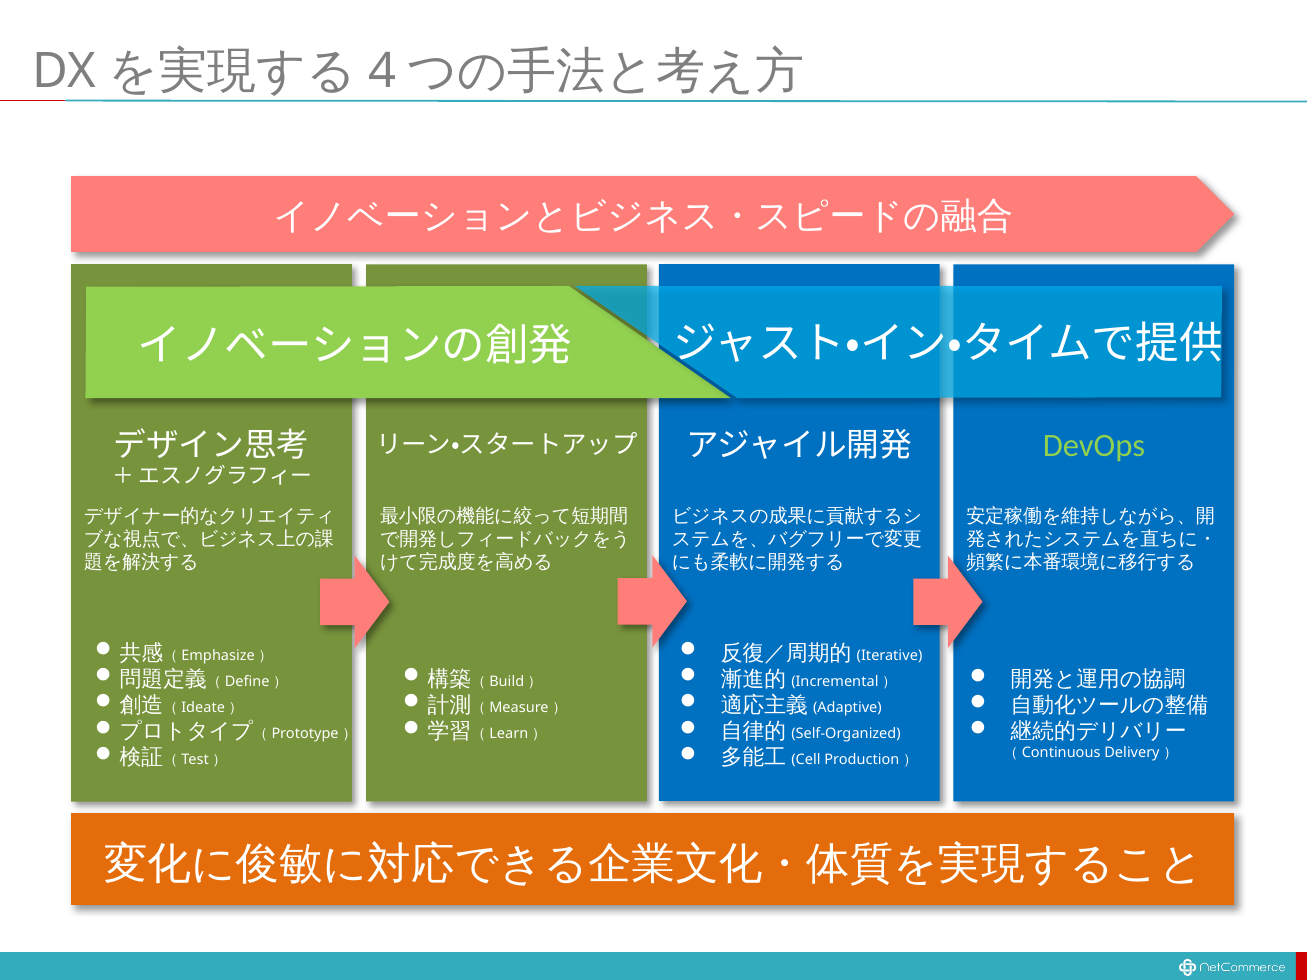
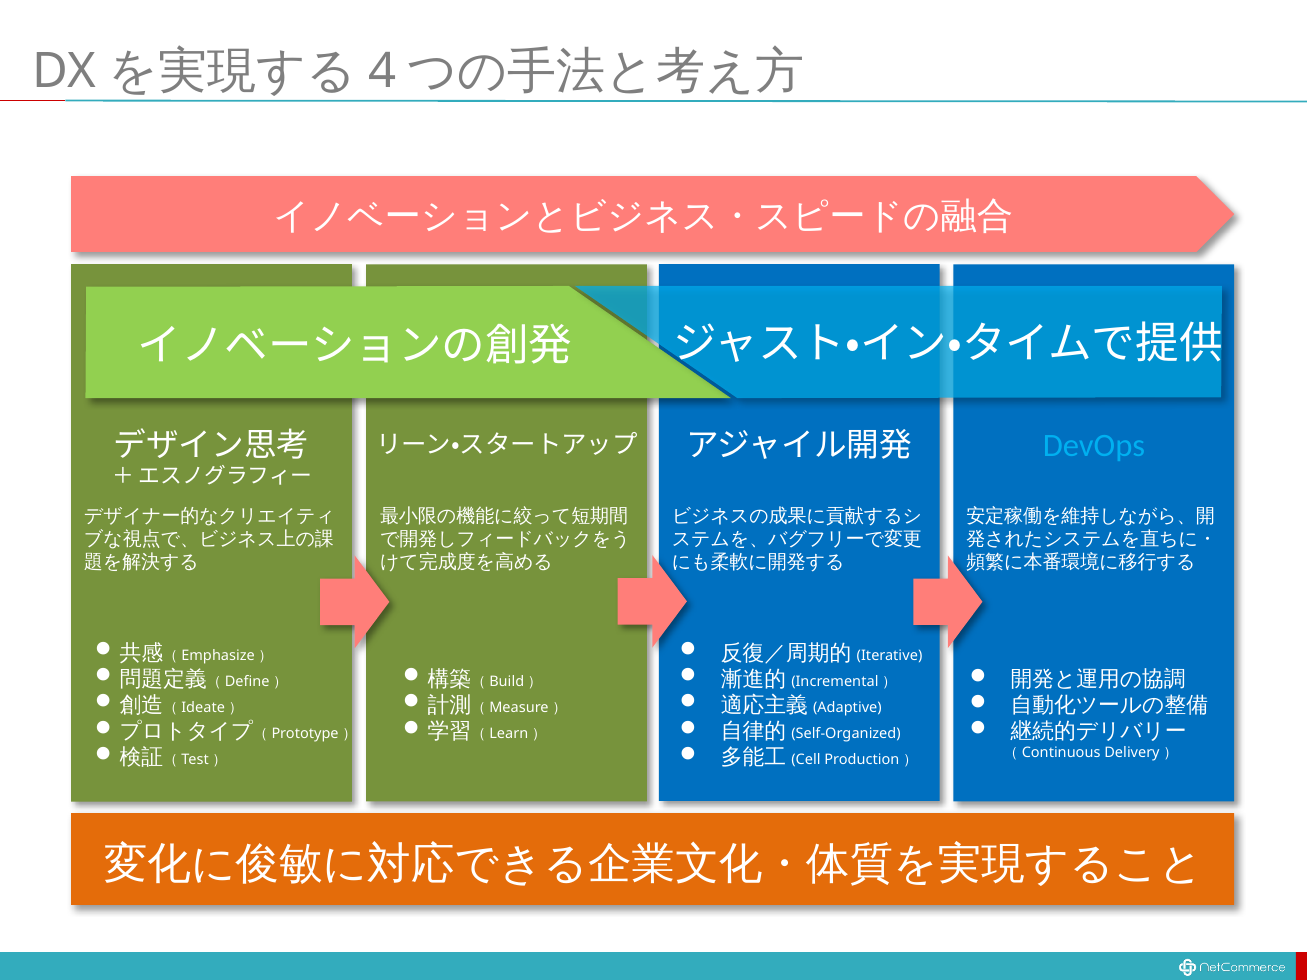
DevOps colour: light green -> light blue
